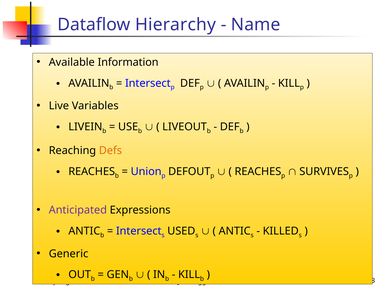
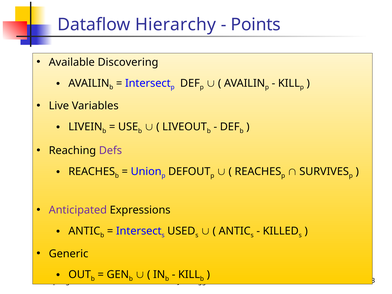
Name: Name -> Points
Information: Information -> Discovering
Defs colour: orange -> purple
